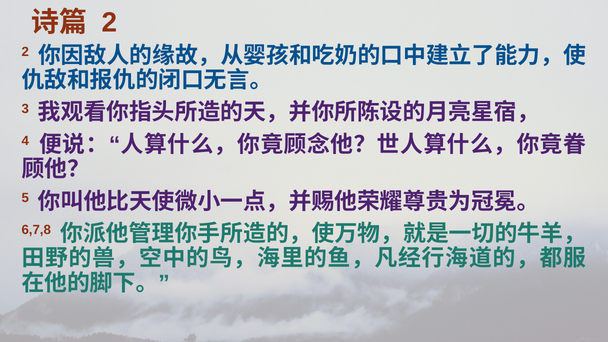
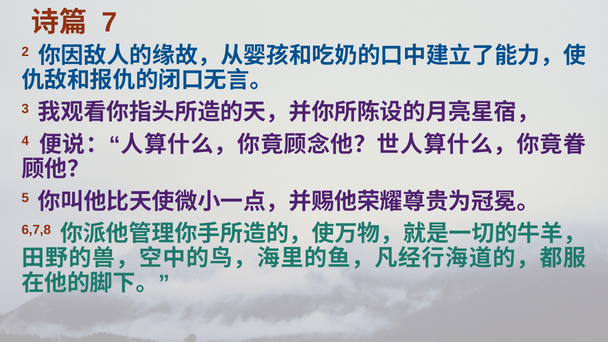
2 at (109, 23): 2 -> 7
